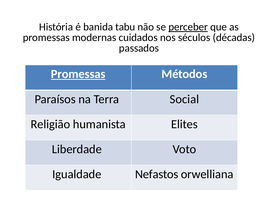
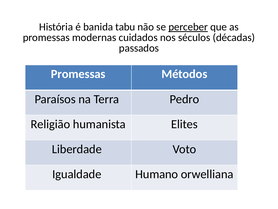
Promessas at (78, 74) underline: present -> none
Social: Social -> Pedro
Nefastos: Nefastos -> Humano
